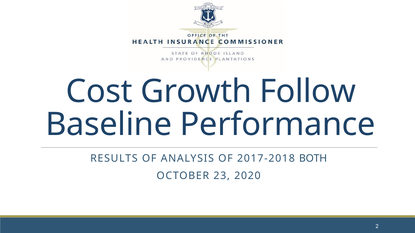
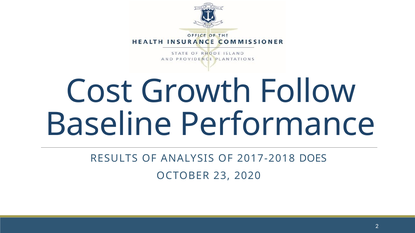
BOTH: BOTH -> DOES
